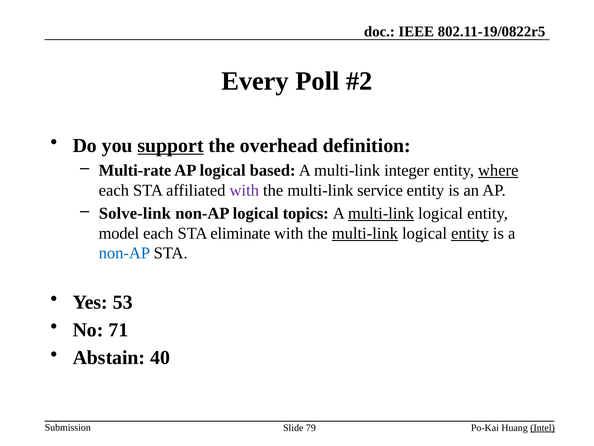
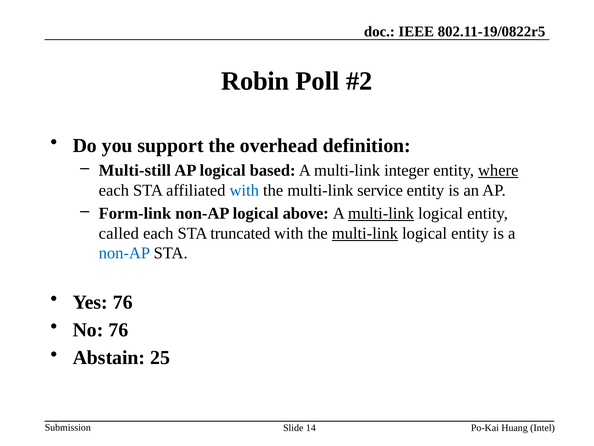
Every: Every -> Robin
support underline: present -> none
Multi-rate: Multi-rate -> Multi-still
with at (244, 190) colour: purple -> blue
Solve-link: Solve-link -> Form-link
topics: topics -> above
model: model -> called
eliminate: eliminate -> truncated
entity at (470, 233) underline: present -> none
Yes 53: 53 -> 76
No 71: 71 -> 76
40: 40 -> 25
79: 79 -> 14
Intel underline: present -> none
